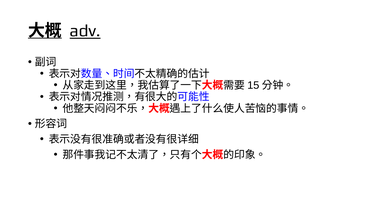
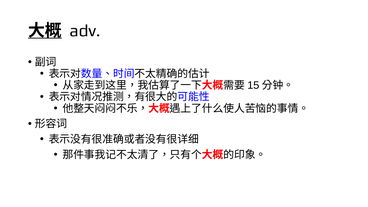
adv underline: present -> none
